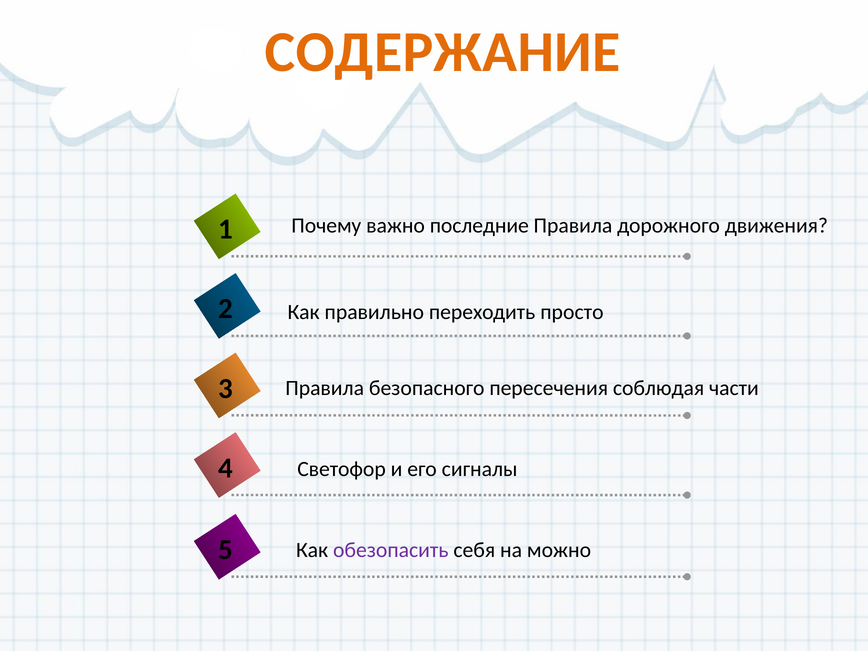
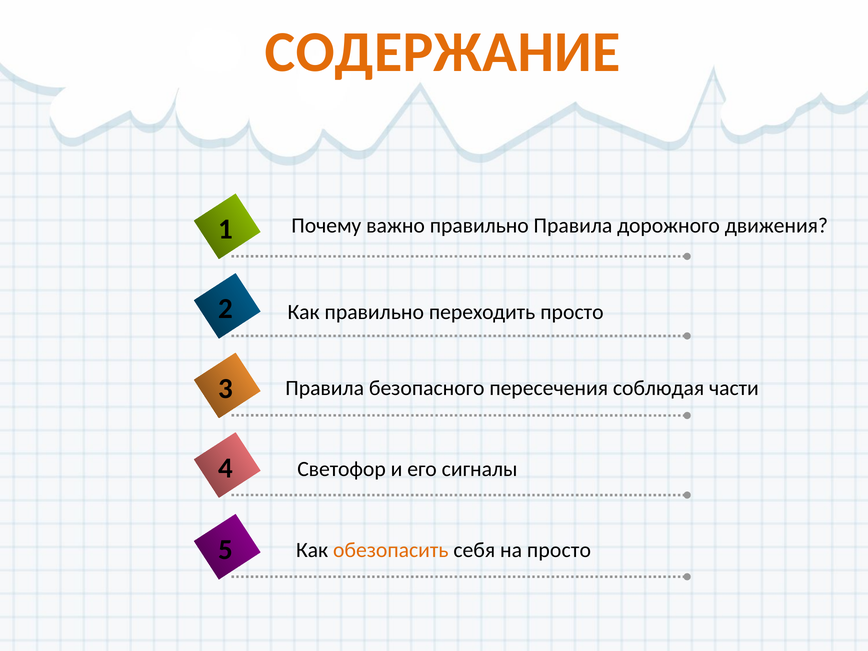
важно последние: последние -> правильно
обезопасить colour: purple -> orange
на можно: можно -> просто
